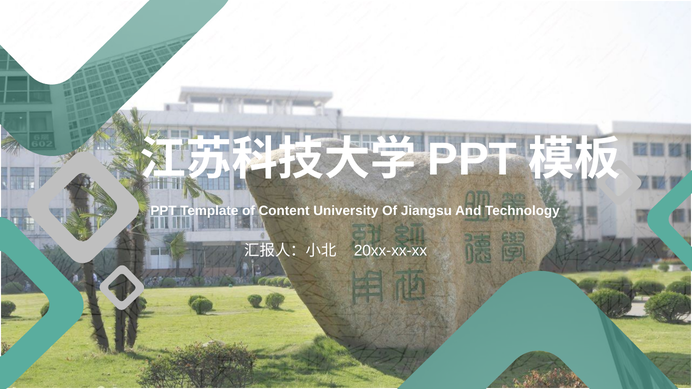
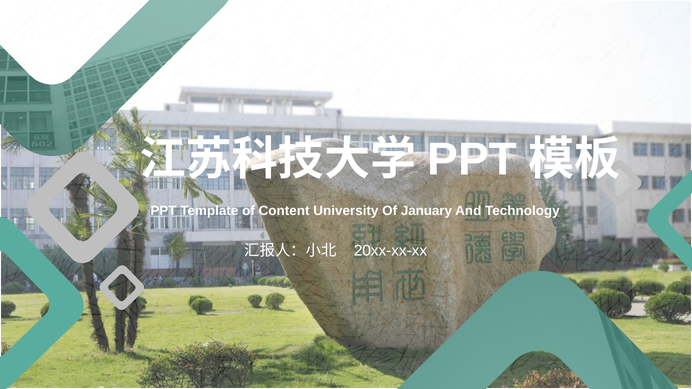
Jiangsu: Jiangsu -> January
